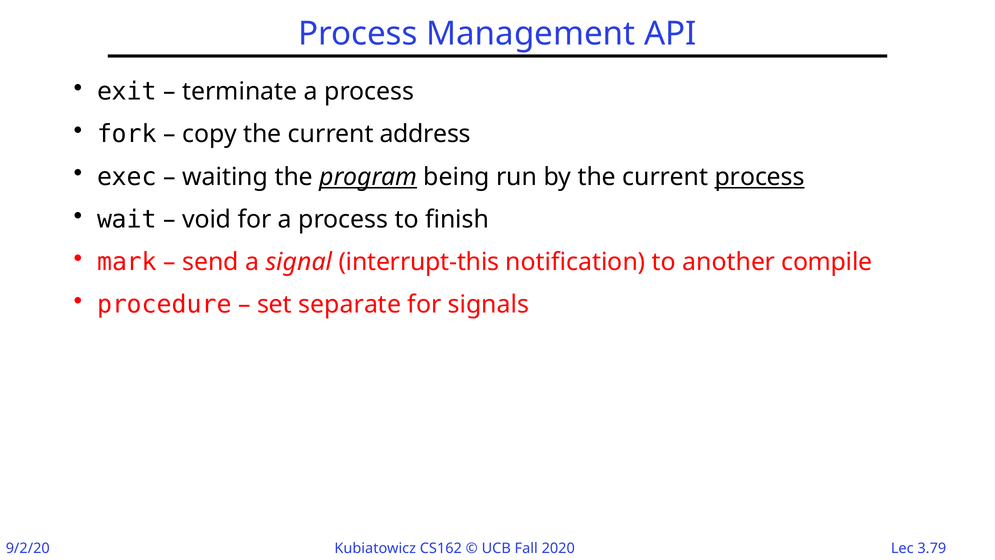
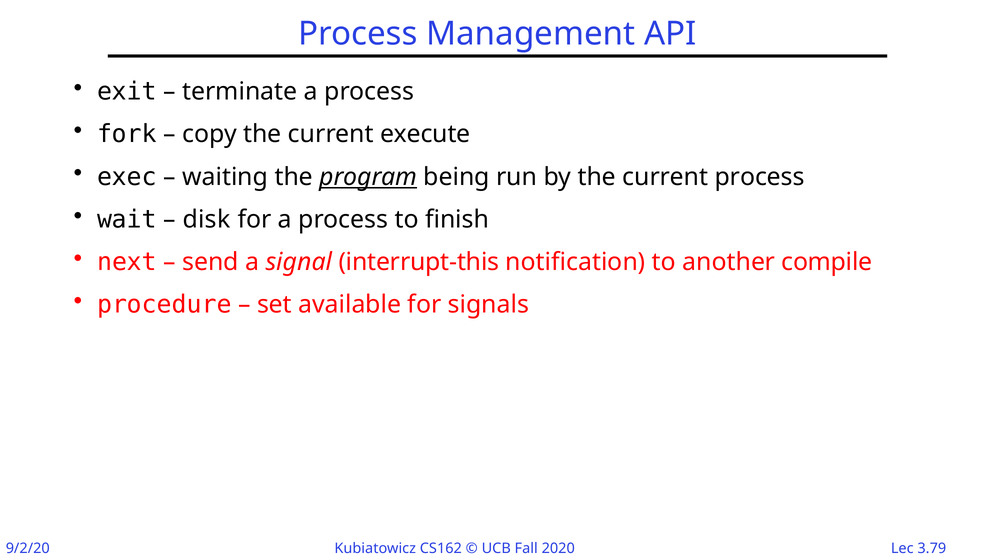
address: address -> execute
process at (760, 177) underline: present -> none
void: void -> disk
mark: mark -> next
separate: separate -> available
